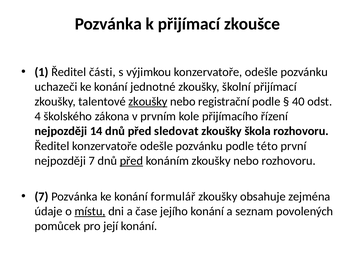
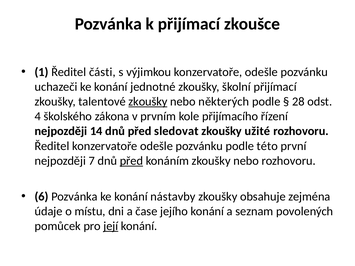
registrační: registrační -> některých
40: 40 -> 28
škola: škola -> užité
7 at (42, 197): 7 -> 6
formulář: formulář -> nástavby
místu underline: present -> none
její underline: none -> present
